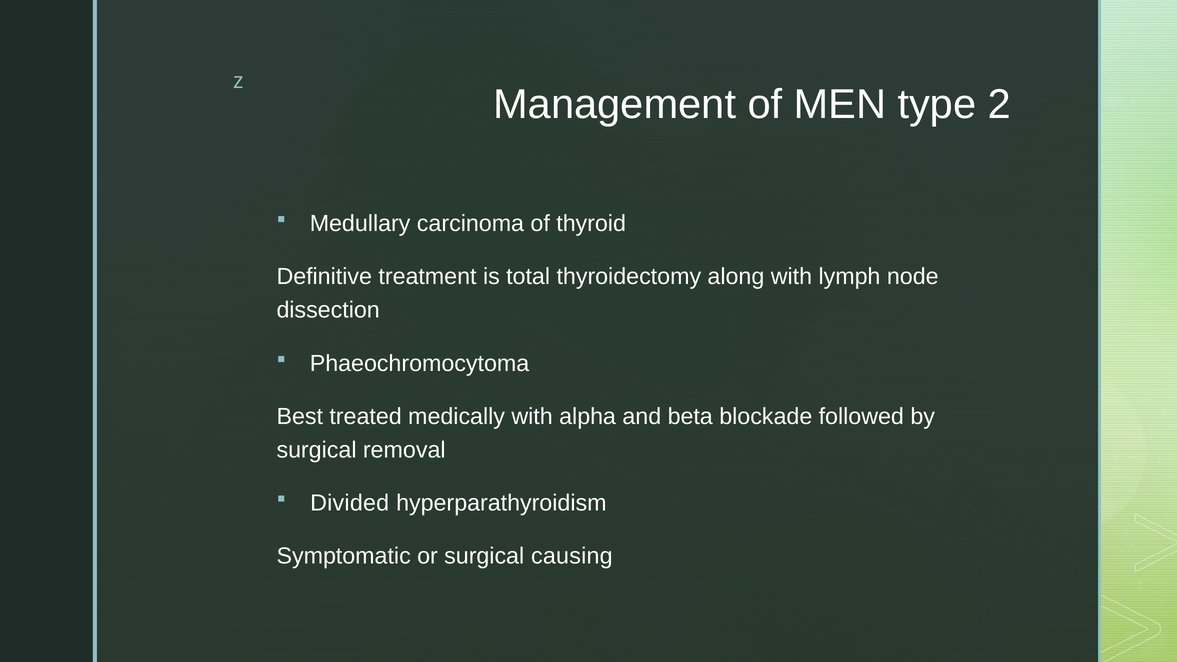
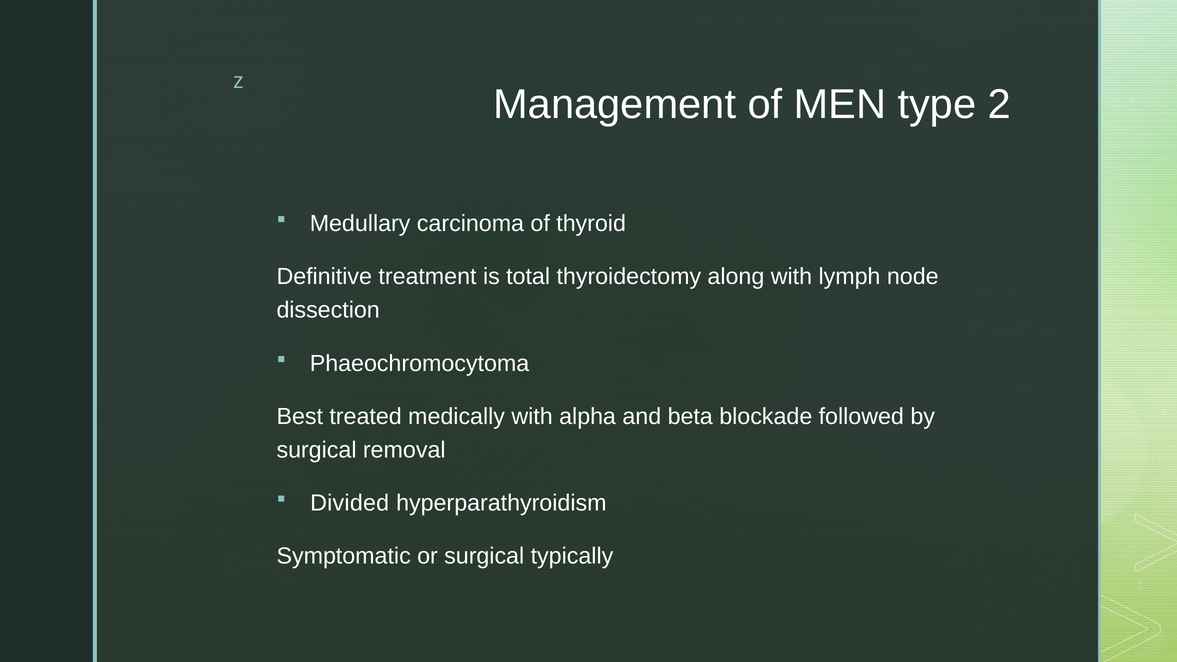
causing: causing -> typically
